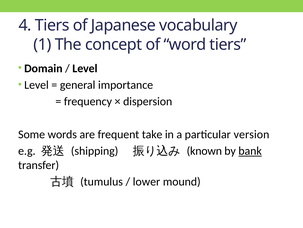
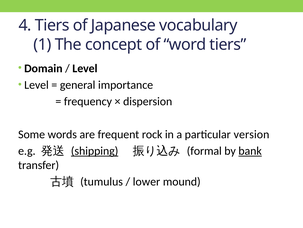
take: take -> rock
shipping underline: none -> present
known: known -> formal
